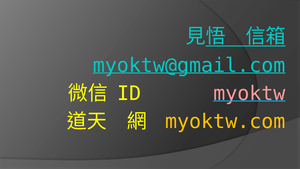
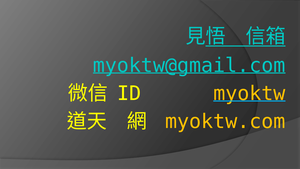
myoktw colour: pink -> yellow
